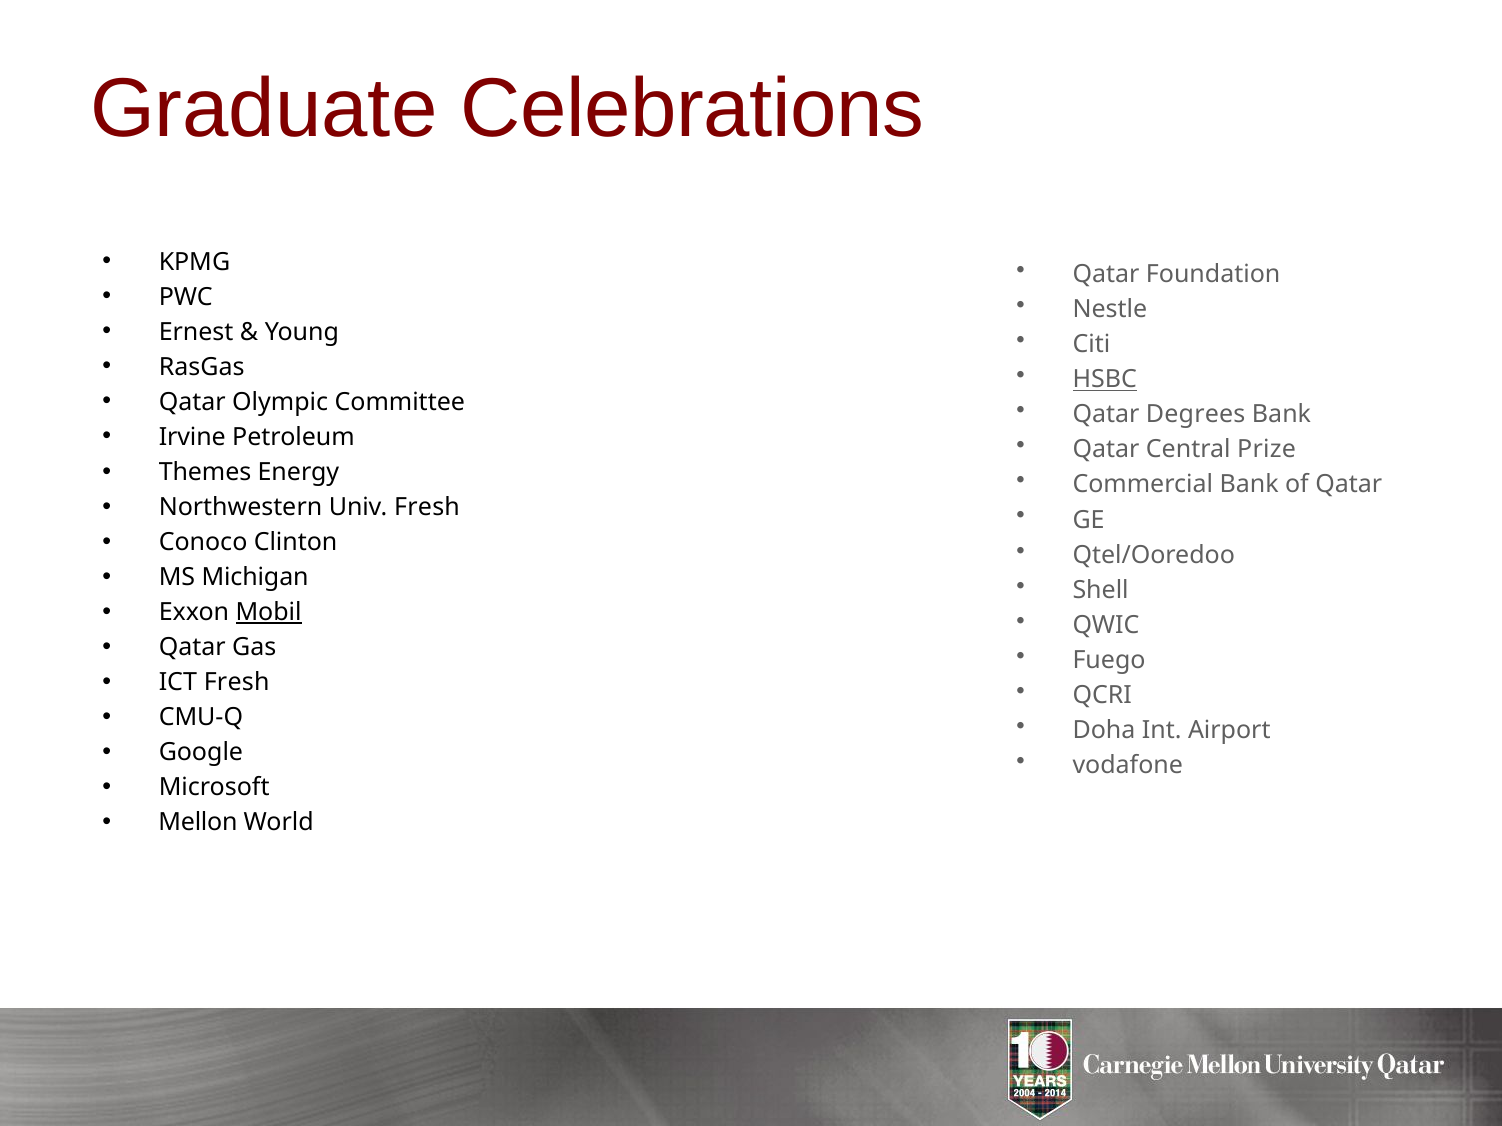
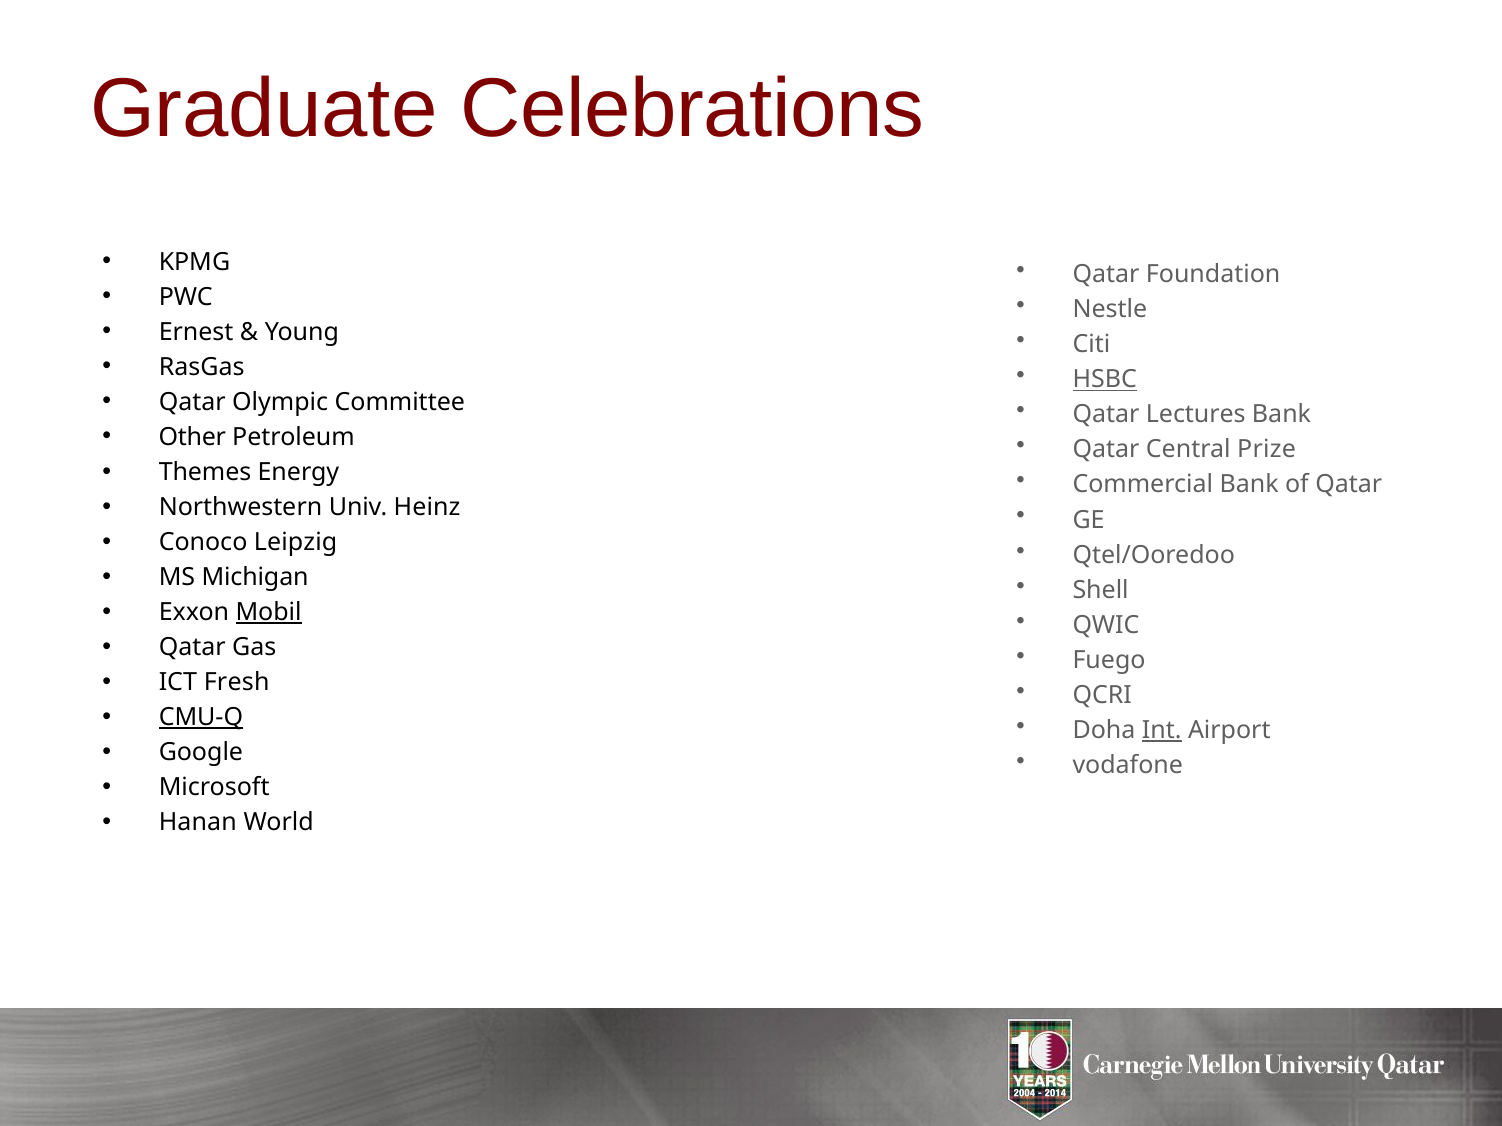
Degrees: Degrees -> Lectures
Irvine: Irvine -> Other
Univ Fresh: Fresh -> Heinz
Clinton: Clinton -> Leipzig
CMU-Q underline: none -> present
Int underline: none -> present
Mellon: Mellon -> Hanan
